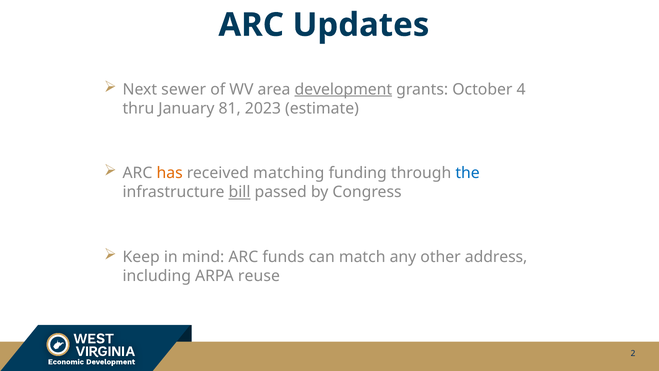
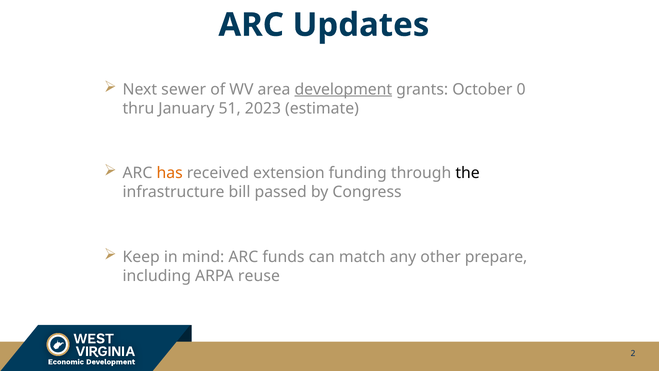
4: 4 -> 0
81: 81 -> 51
matching: matching -> extension
the colour: blue -> black
bill underline: present -> none
address: address -> prepare
